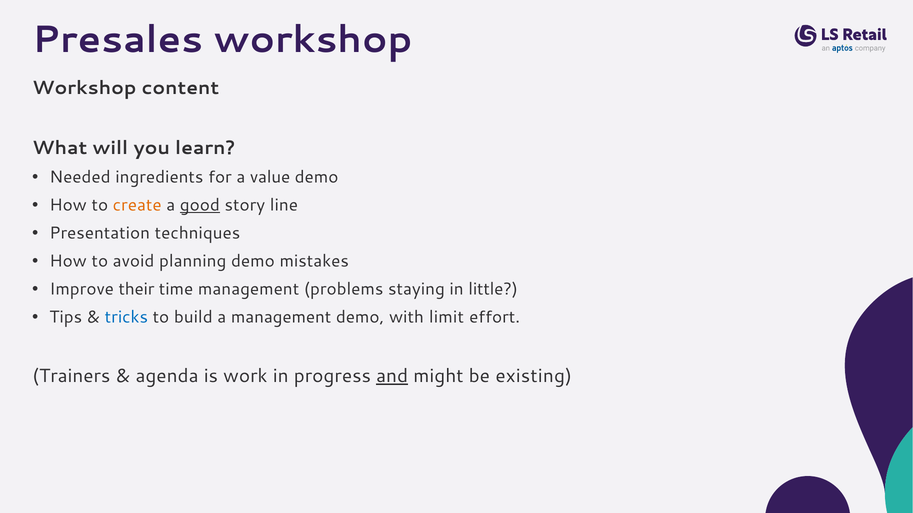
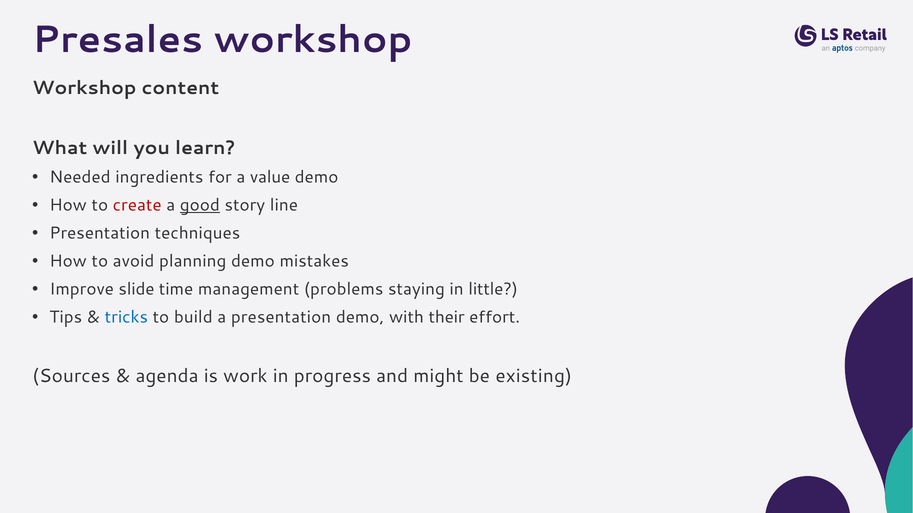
create colour: orange -> red
their: their -> slide
a management: management -> presentation
limit: limit -> their
Trainers: Trainers -> Sources
and underline: present -> none
